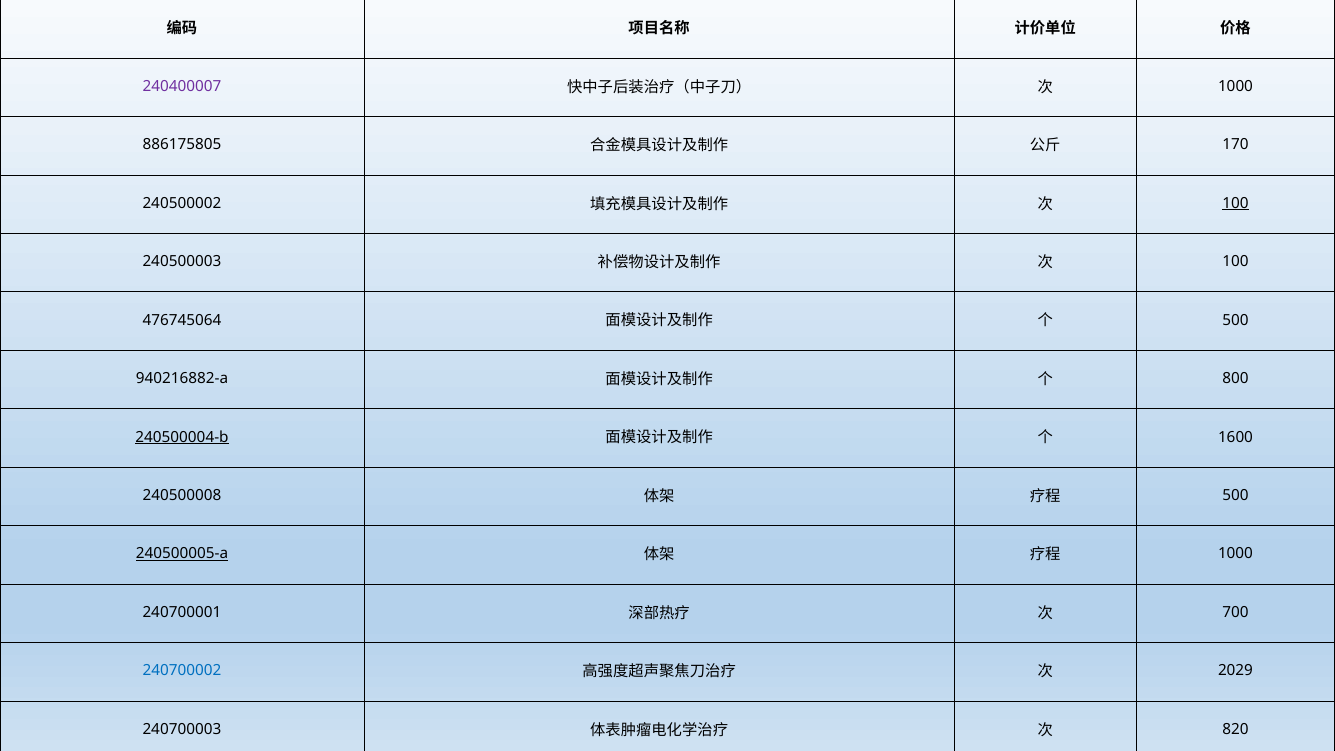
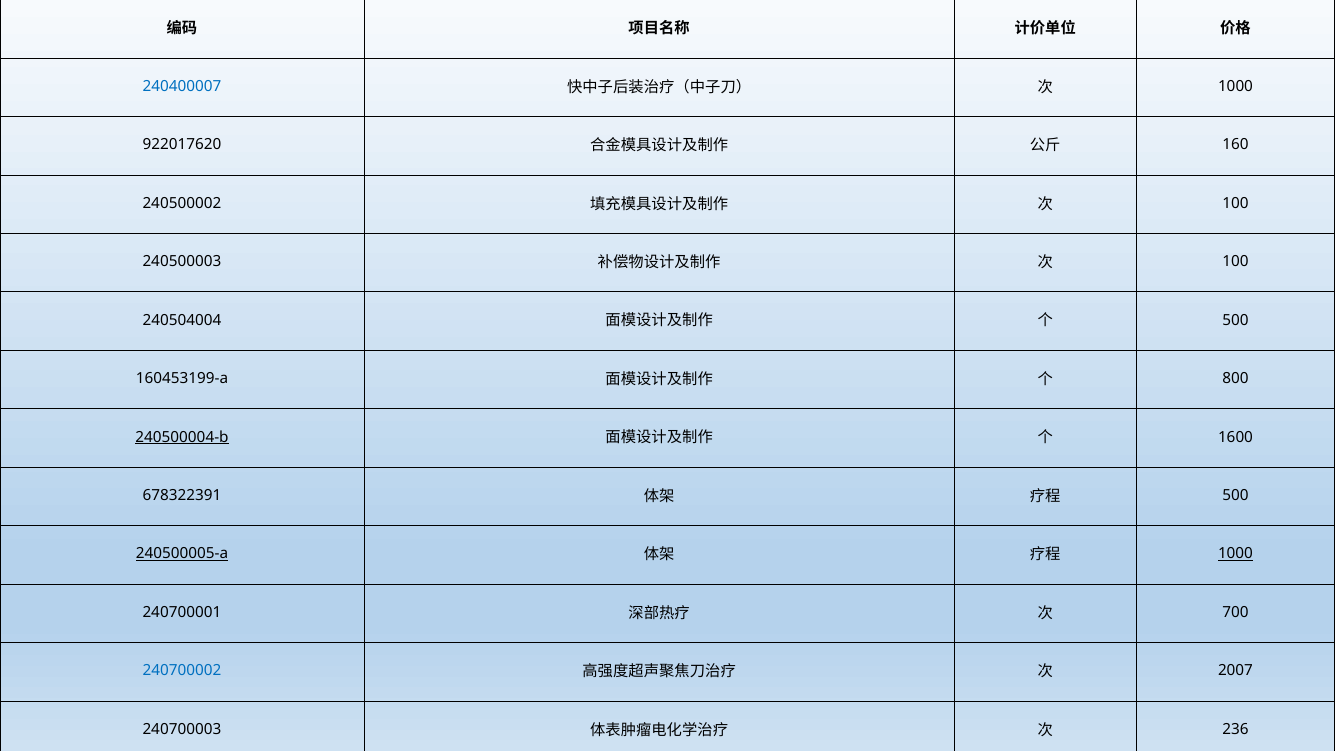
240400007 colour: purple -> blue
886175805: 886175805 -> 922017620
170: 170 -> 160
100 at (1236, 203) underline: present -> none
476745064: 476745064 -> 240504004
940216882-a: 940216882-a -> 160453199-a
240500008: 240500008 -> 678322391
1000 at (1235, 554) underline: none -> present
2029: 2029 -> 2007
820: 820 -> 236
